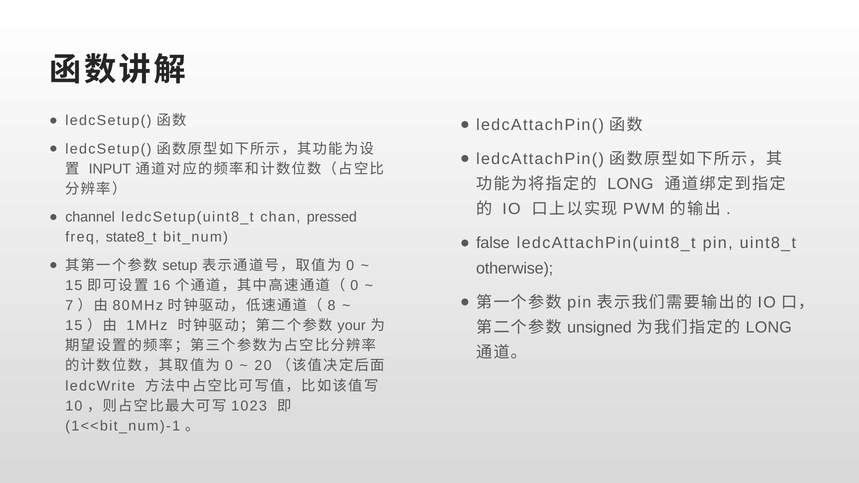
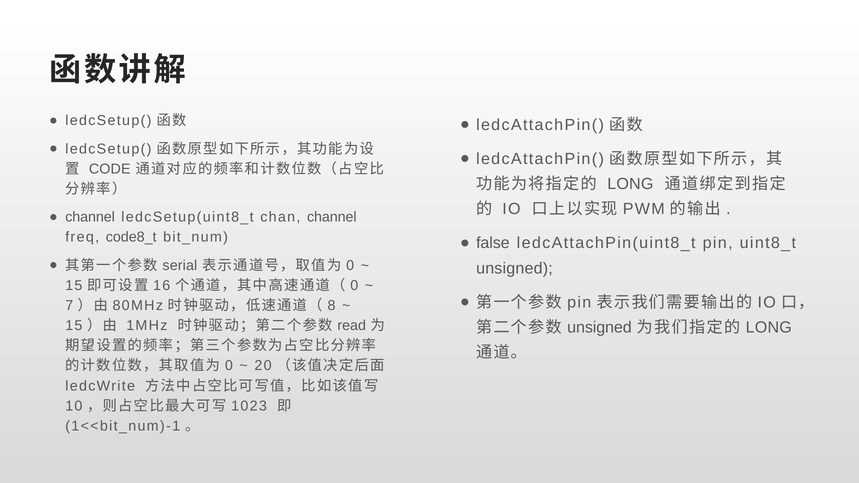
INPUT: INPUT -> CODE
chan pressed: pressed -> channel
state8_t: state8_t -> code8_t
setup: setup -> serial
otherwise at (515, 268): otherwise -> unsigned
your: your -> read
